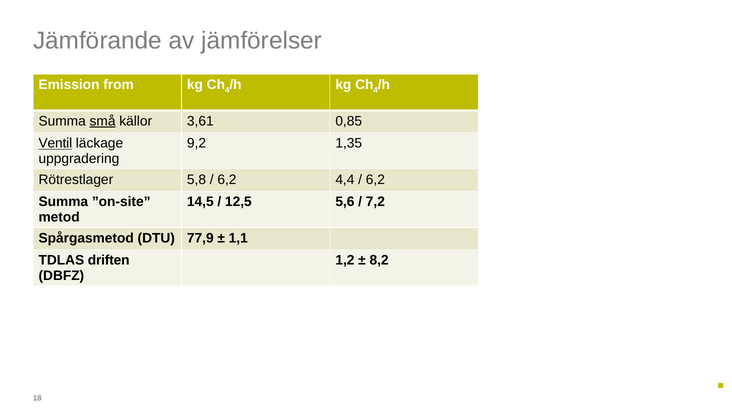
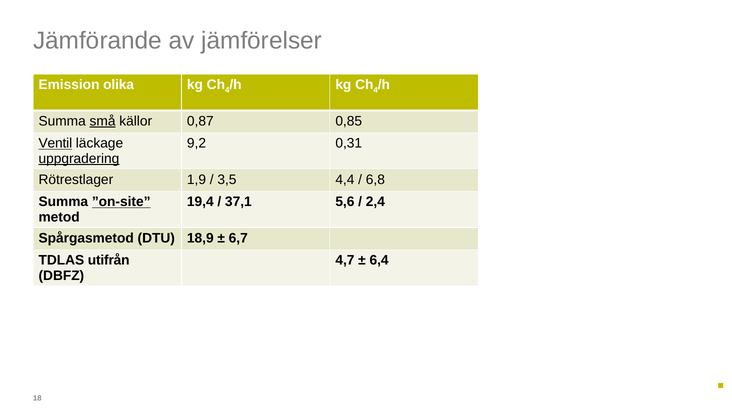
from: from -> olika
3,61: 3,61 -> 0,87
1,35: 1,35 -> 0,31
uppgradering underline: none -> present
5,8: 5,8 -> 1,9
6,2 at (227, 179): 6,2 -> 3,5
6,2 at (375, 179): 6,2 -> 6,8
”on-site underline: none -> present
14,5: 14,5 -> 19,4
12,5: 12,5 -> 37,1
7,2: 7,2 -> 2,4
77,9: 77,9 -> 18,9
1,1: 1,1 -> 6,7
driften: driften -> utifrån
1,2: 1,2 -> 4,7
8,2: 8,2 -> 6,4
